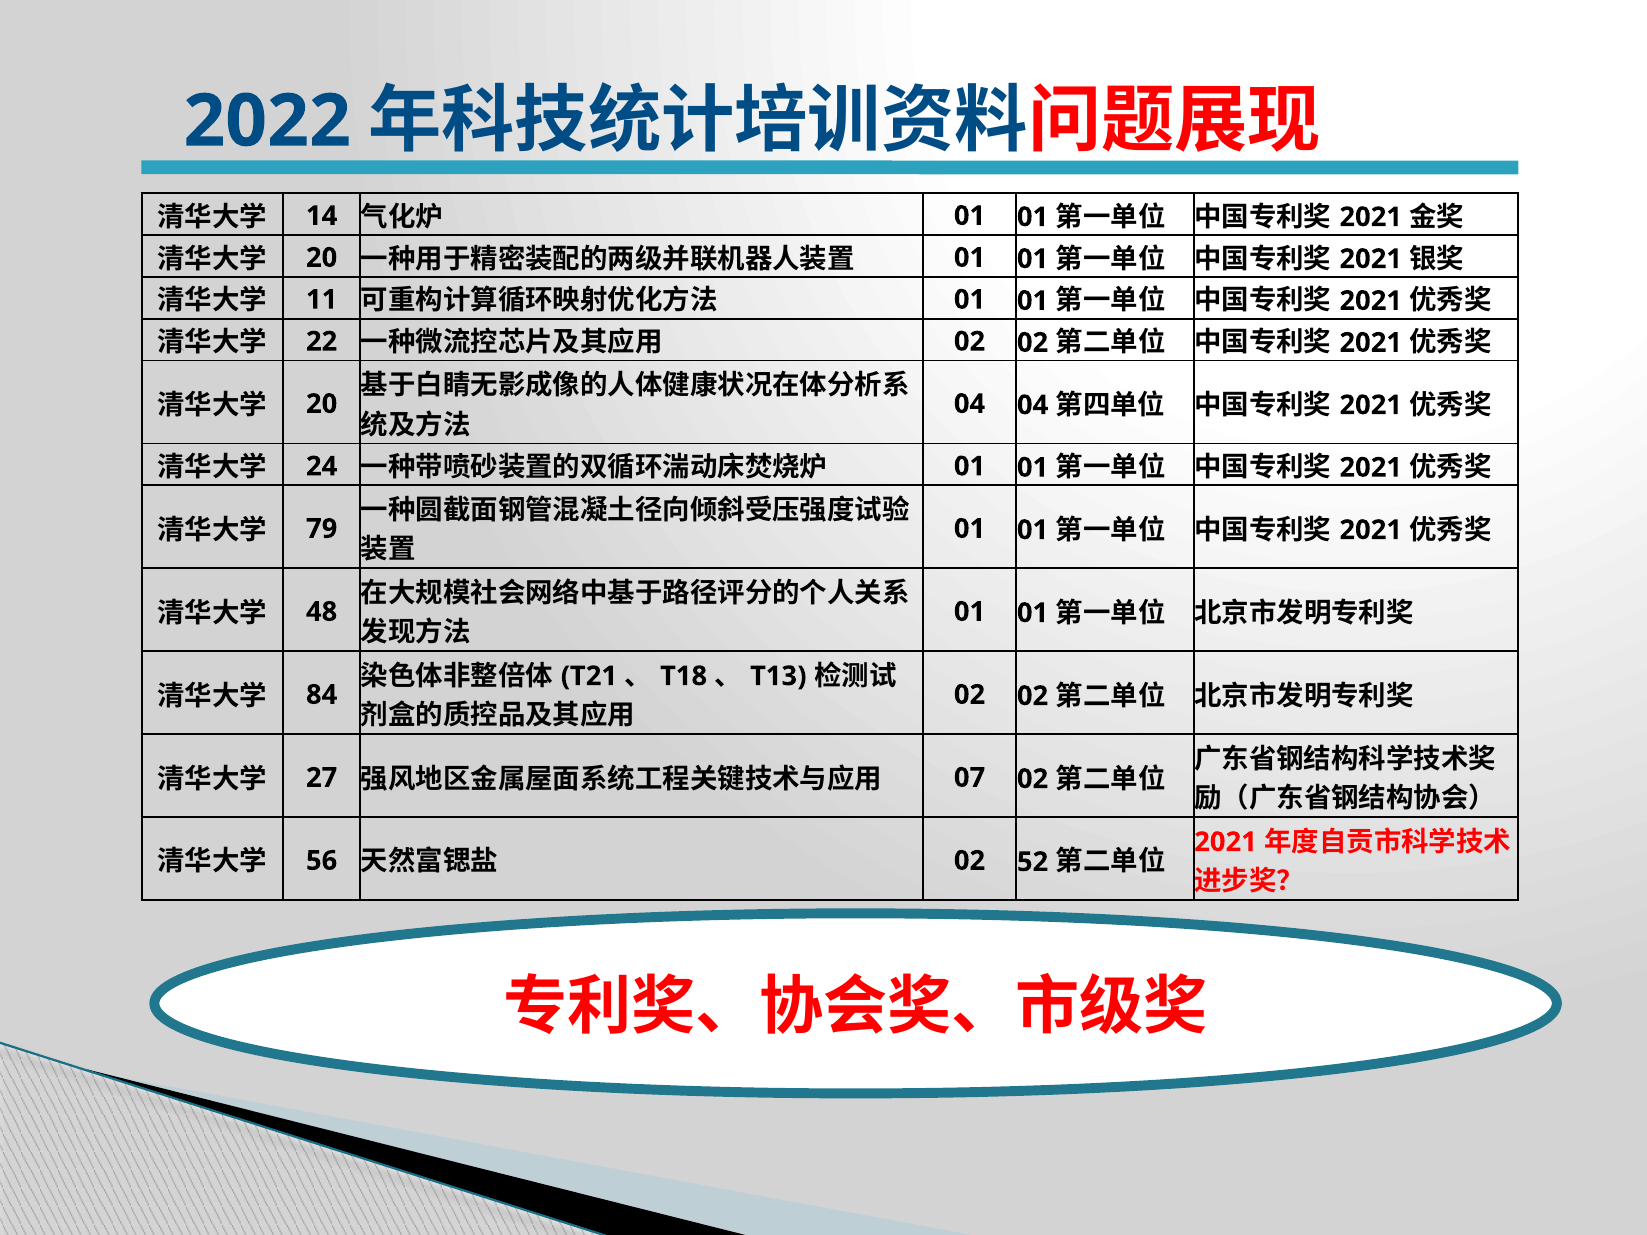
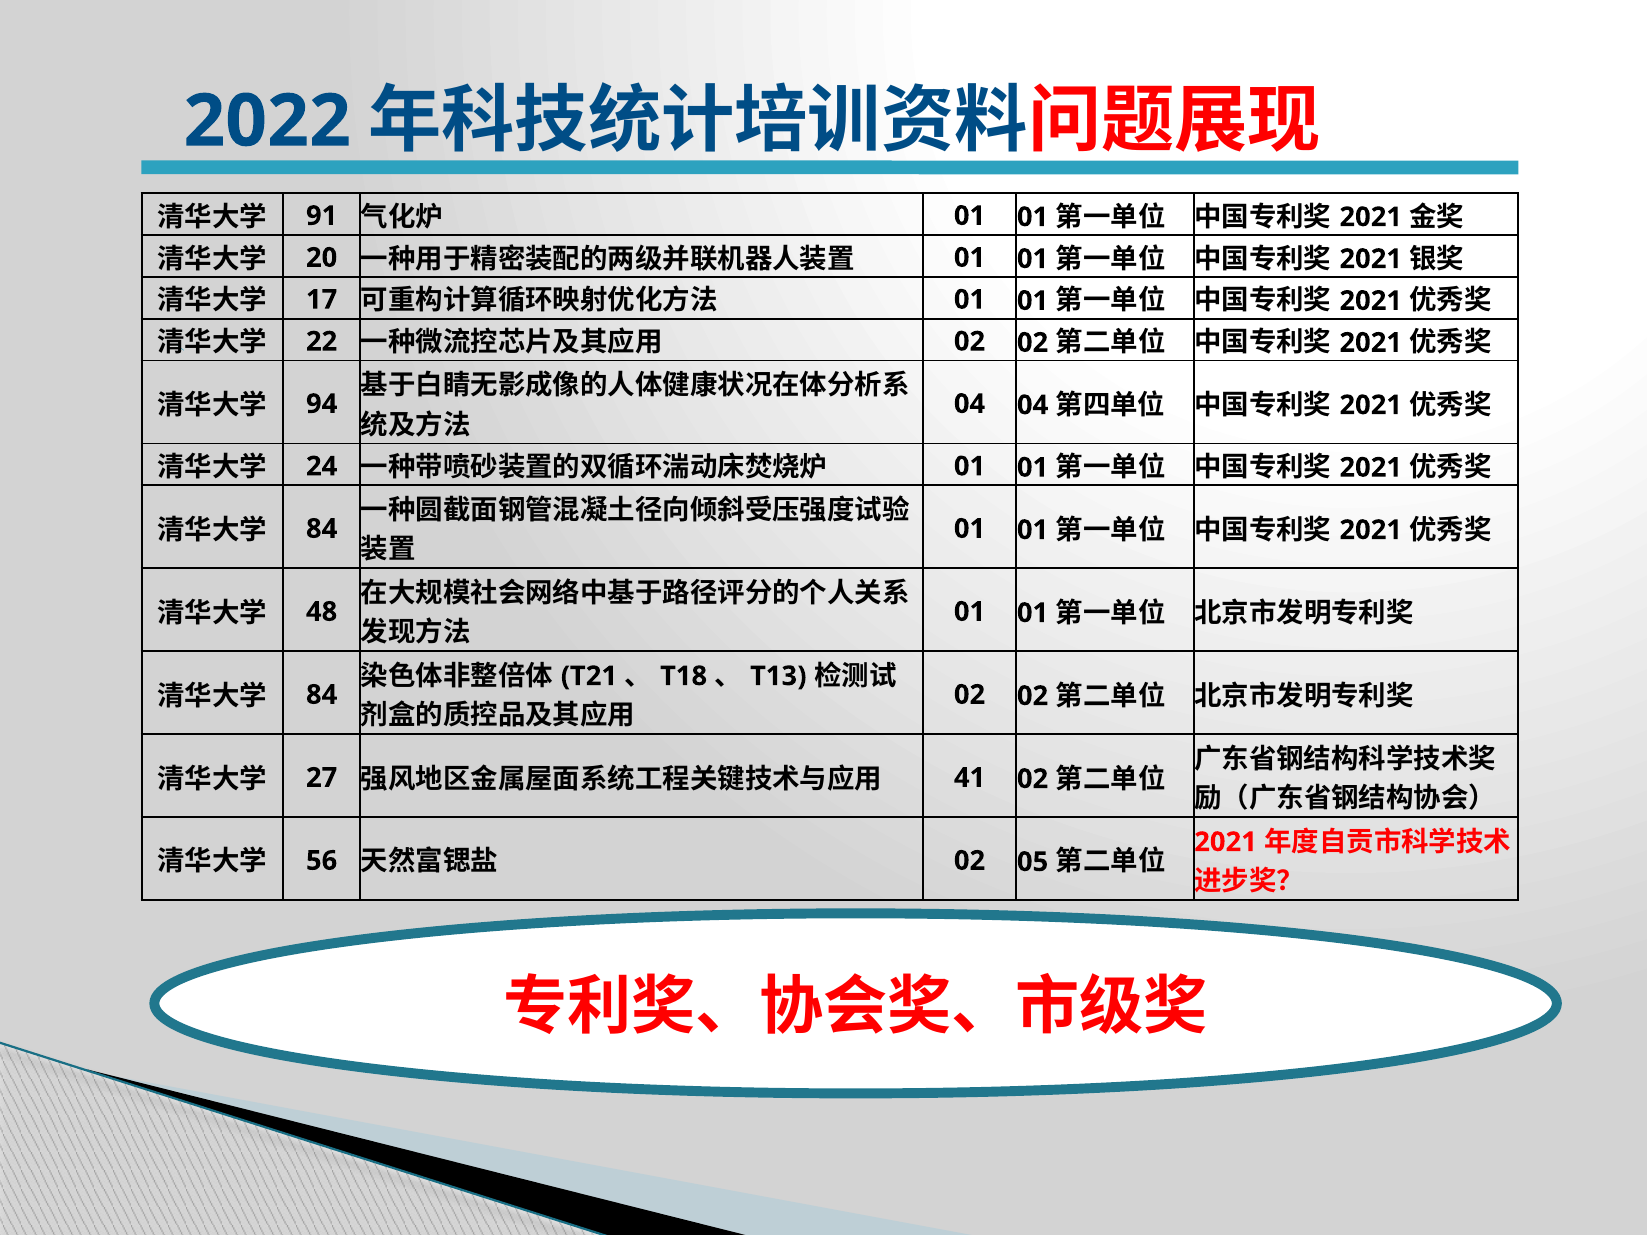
14: 14 -> 91
11: 11 -> 17
20 at (322, 404): 20 -> 94
79 at (322, 529): 79 -> 84
07: 07 -> 41
52: 52 -> 05
